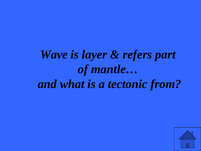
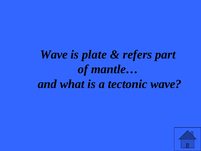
layer: layer -> plate
tectonic from: from -> wave
